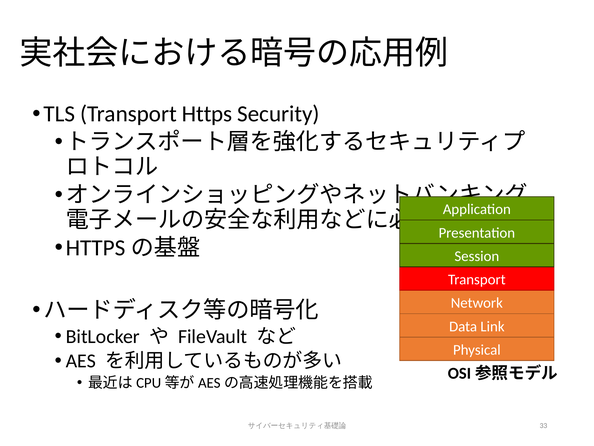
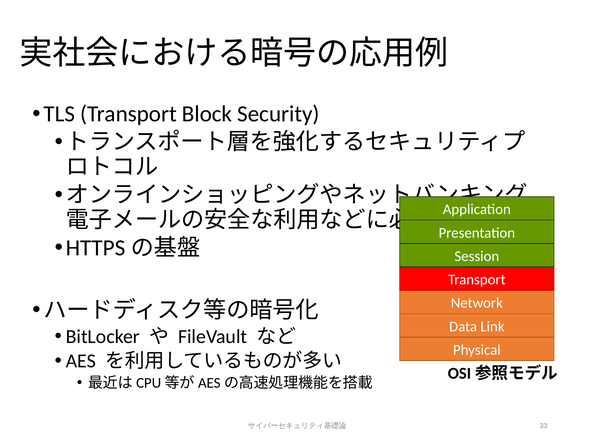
Https: Https -> Block
